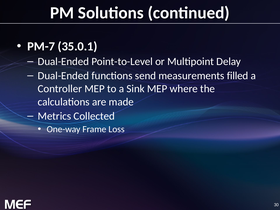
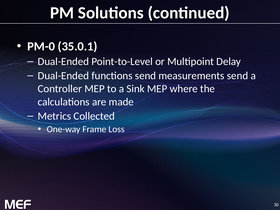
PM-7: PM-7 -> PM-0
measurements filled: filled -> send
